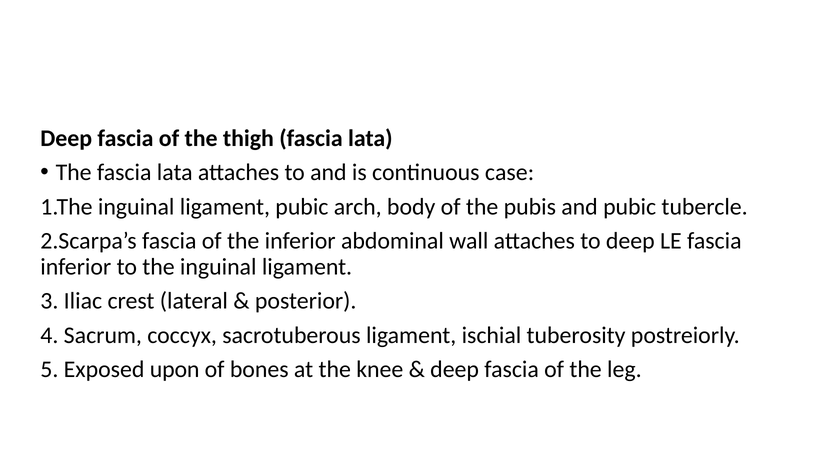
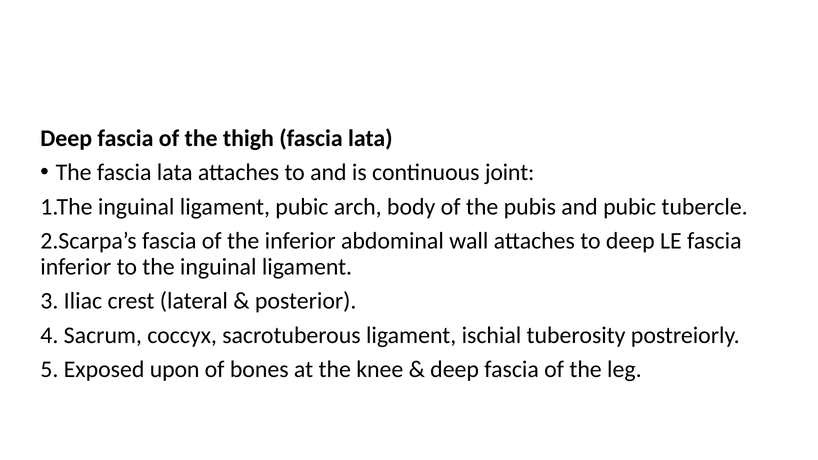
case: case -> joint
